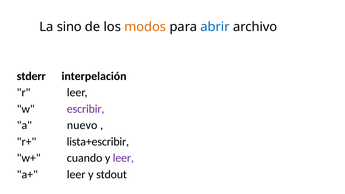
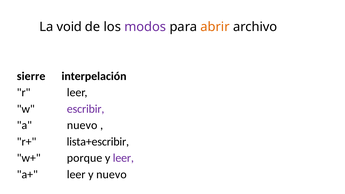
sino: sino -> void
modos colour: orange -> purple
abrir colour: blue -> orange
stderr: stderr -> sierre
cuando: cuando -> porque
y stdout: stdout -> nuevo
